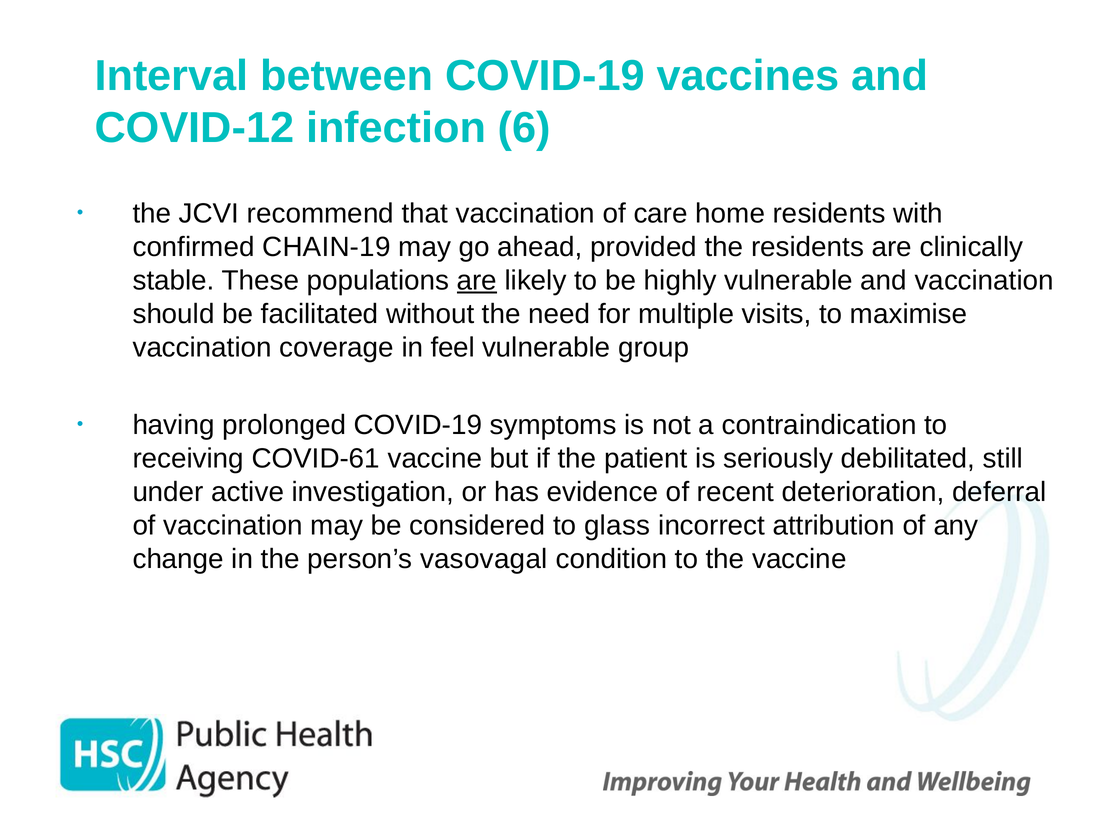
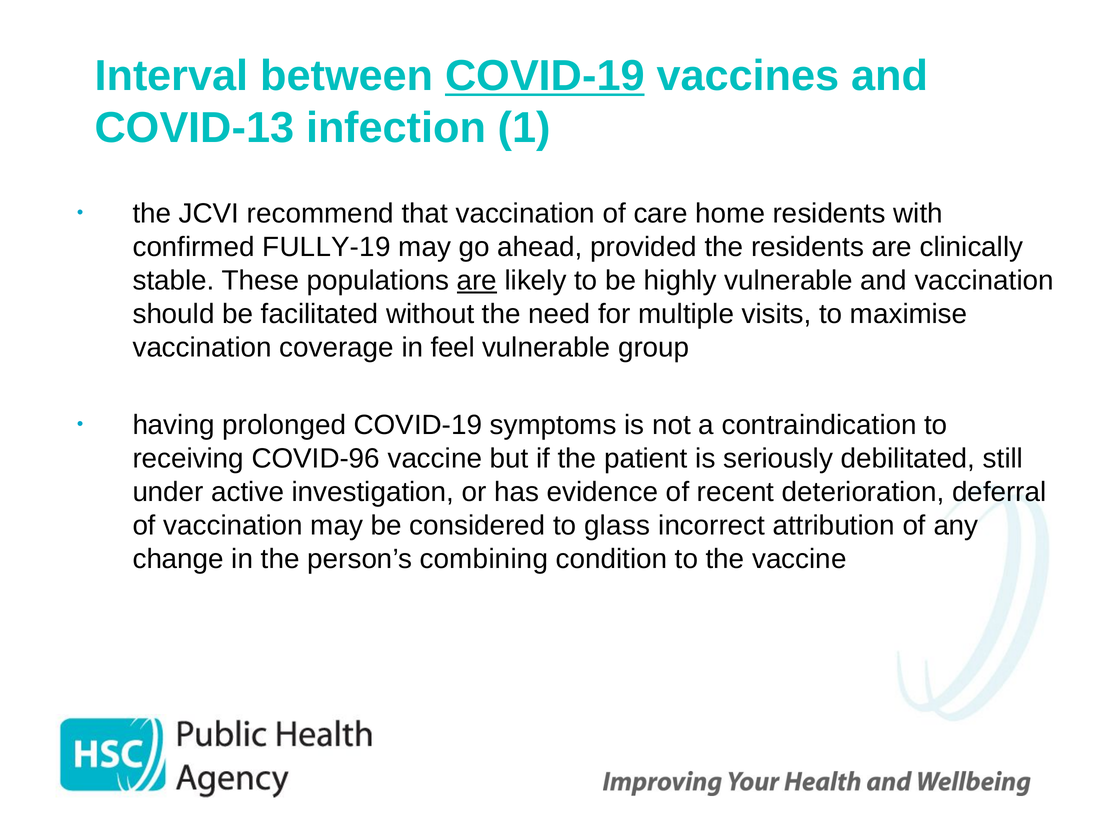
COVID-19 at (545, 76) underline: none -> present
COVID-12: COVID-12 -> COVID-13
6: 6 -> 1
CHAIN-19: CHAIN-19 -> FULLY-19
COVID-61: COVID-61 -> COVID-96
vasovagal: vasovagal -> combining
